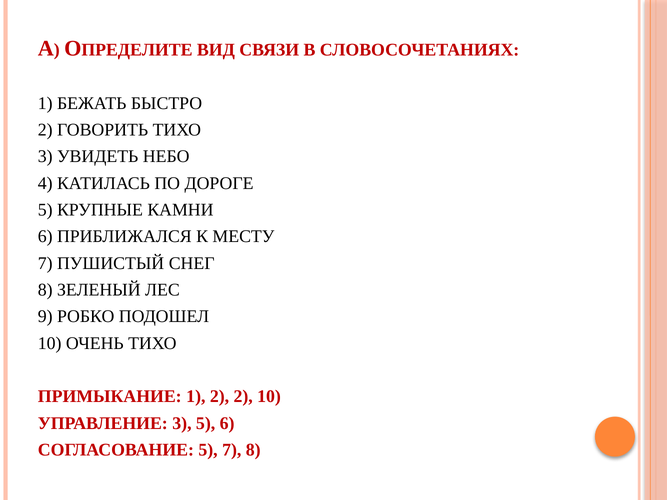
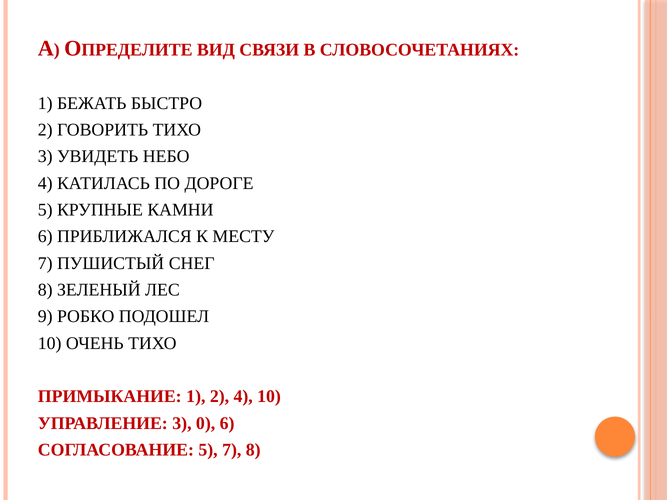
2 2: 2 -> 4
3 5: 5 -> 0
